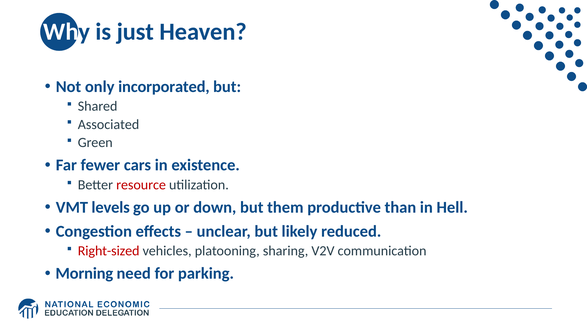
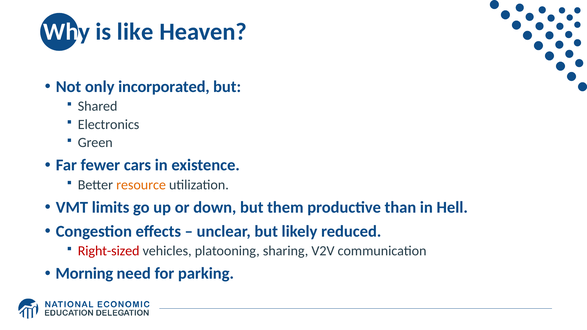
just: just -> like
Associated: Associated -> Electronics
resource colour: red -> orange
levels: levels -> limits
